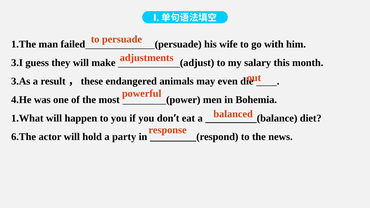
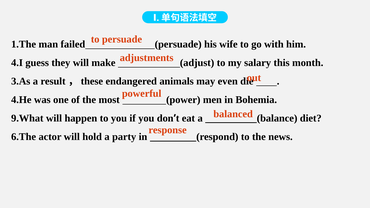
3.I: 3.I -> 4.I
1.What: 1.What -> 9.What
